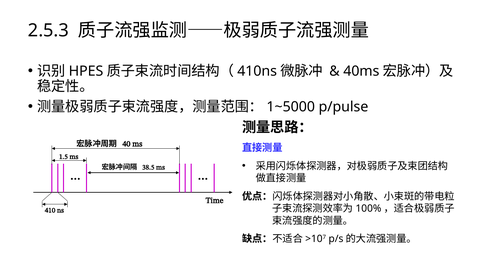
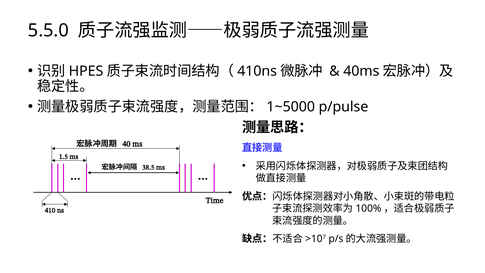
2.5.3: 2.5.3 -> 5.5.0
